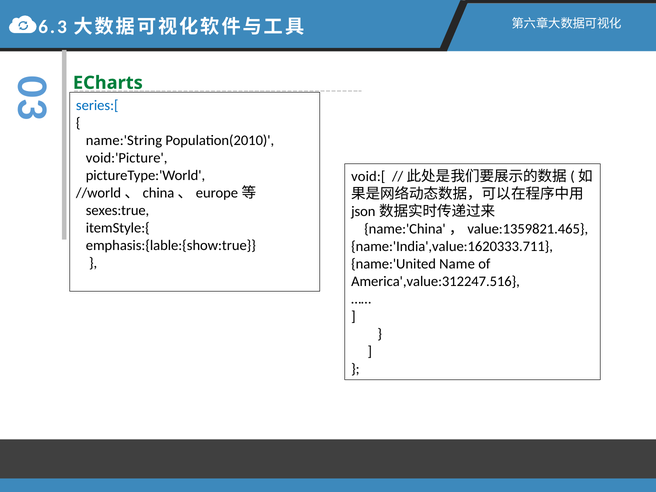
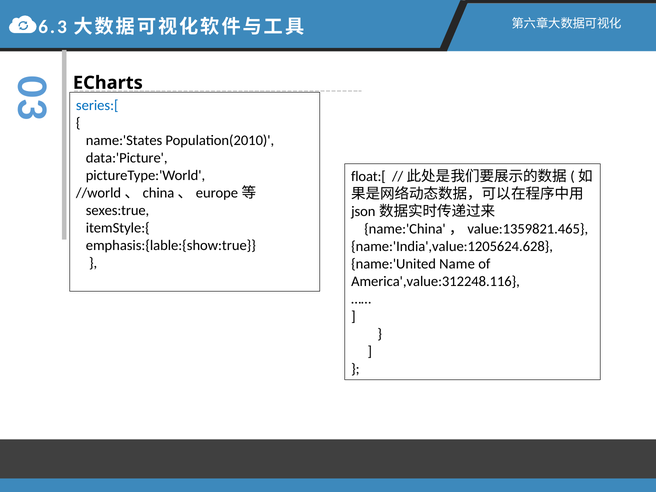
ECharts colour: green -> black
name:'String: name:'String -> name:'States
void:'Picture: void:'Picture -> data:'Picture
void:[: void:[ -> float:[
name:'India',value:1620333.711: name:'India',value:1620333.711 -> name:'India',value:1205624.628
America',value:312247.516: America',value:312247.516 -> America',value:312248.116
